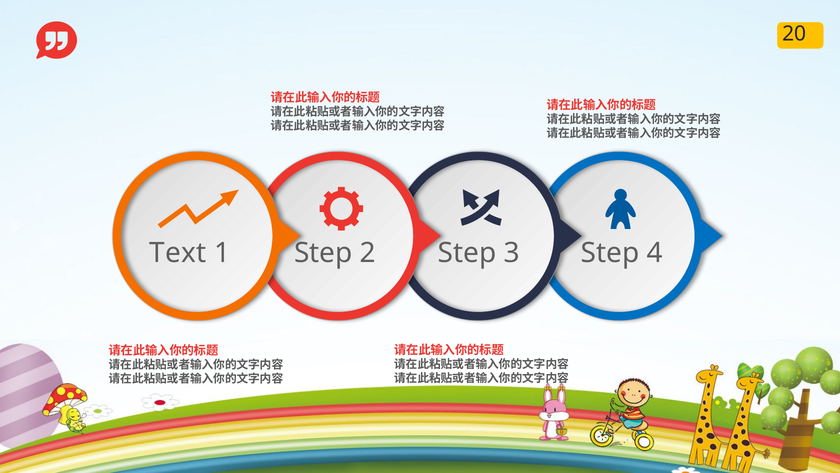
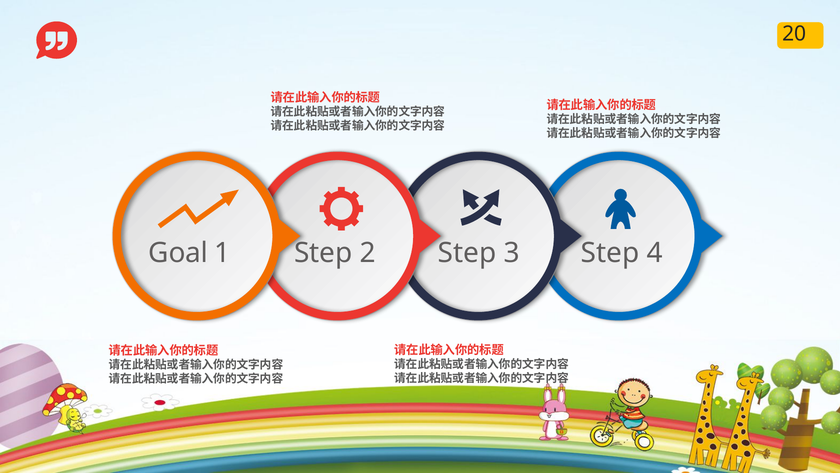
Text: Text -> Goal
